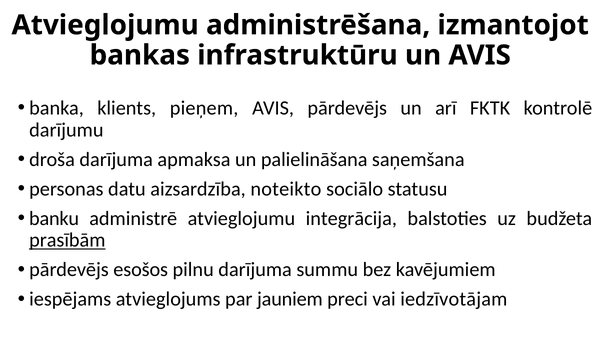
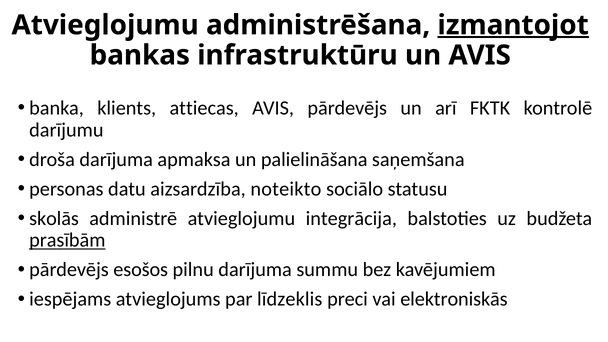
izmantojot underline: none -> present
pieņem: pieņem -> attiecas
banku: banku -> skolās
jauniem: jauniem -> līdzeklis
iedzīvotājam: iedzīvotājam -> elektroniskās
